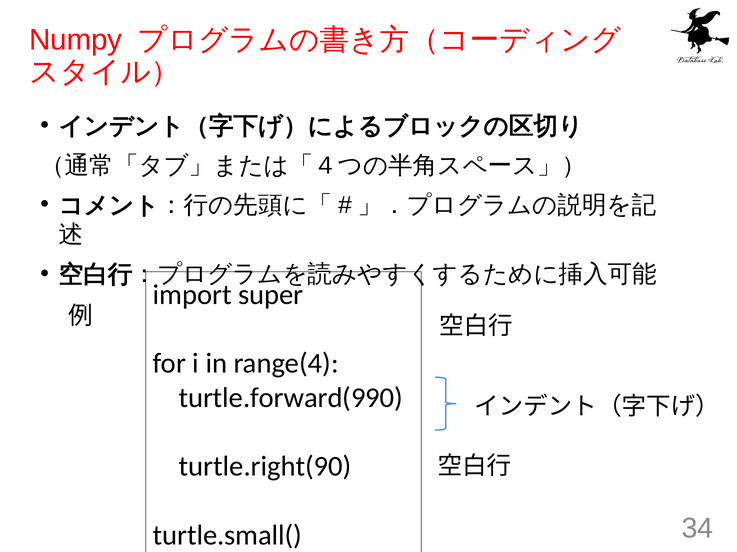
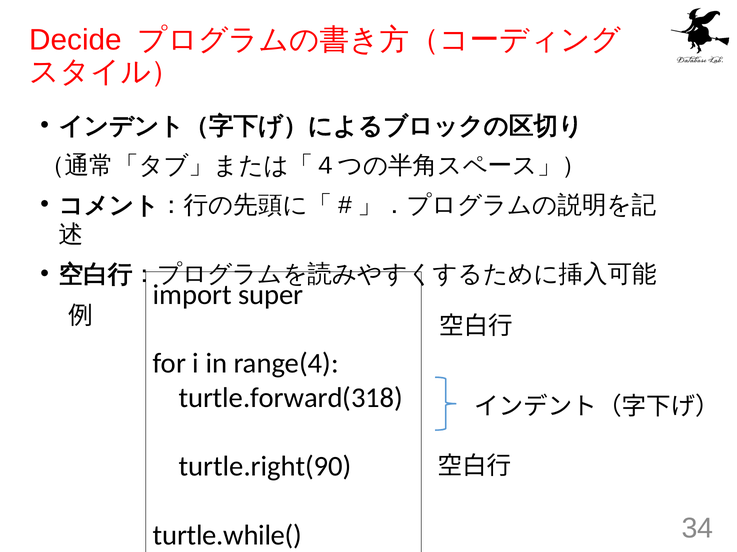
Numpy: Numpy -> Decide
turtle.forward(990: turtle.forward(990 -> turtle.forward(318
turtle.small(: turtle.small( -> turtle.while(
